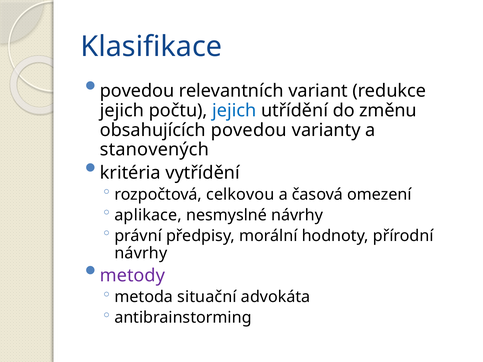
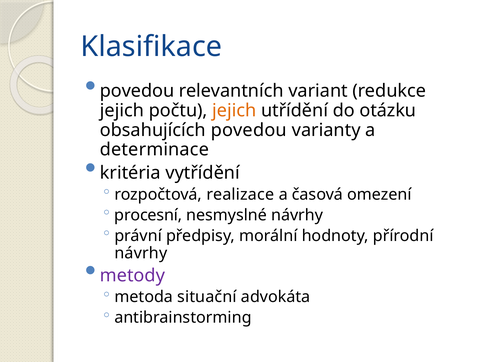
jejich at (234, 111) colour: blue -> orange
změnu: změnu -> otázku
stanovených: stanovených -> determinace
celkovou: celkovou -> realizace
aplikace: aplikace -> procesní
